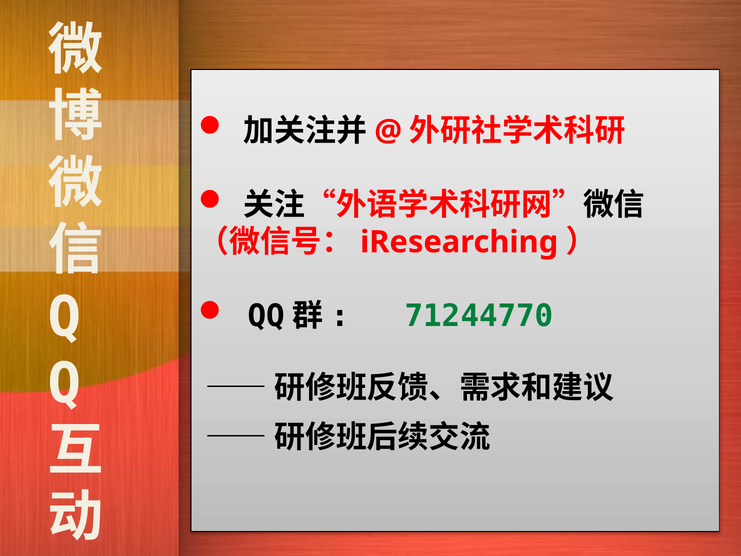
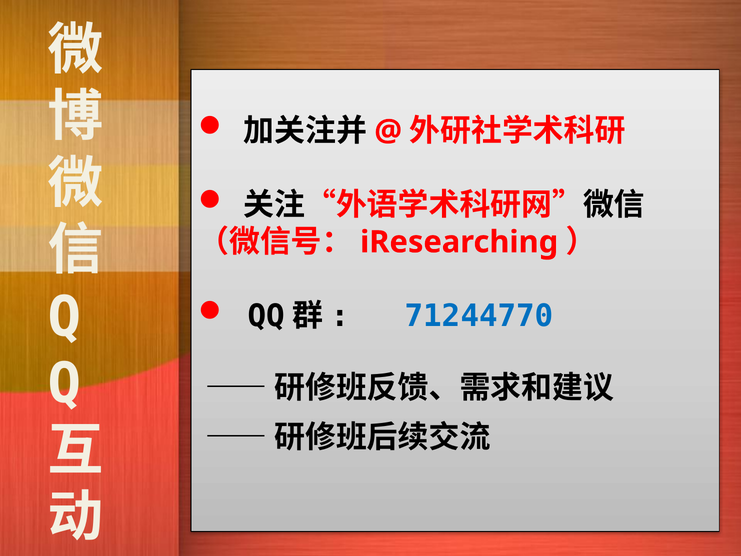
71244770 colour: green -> blue
